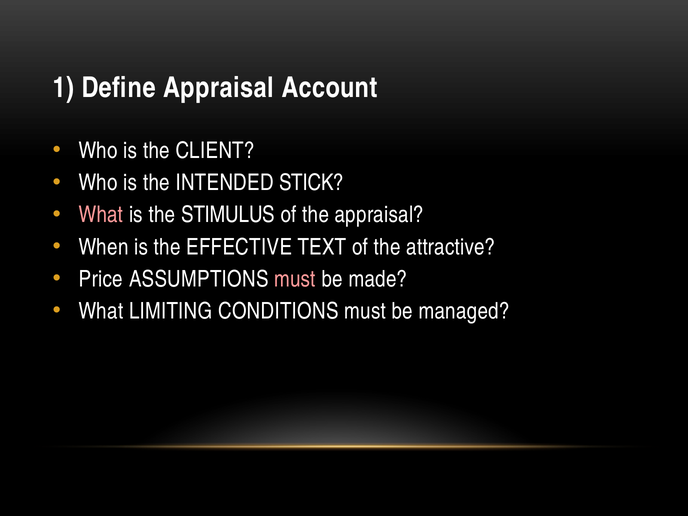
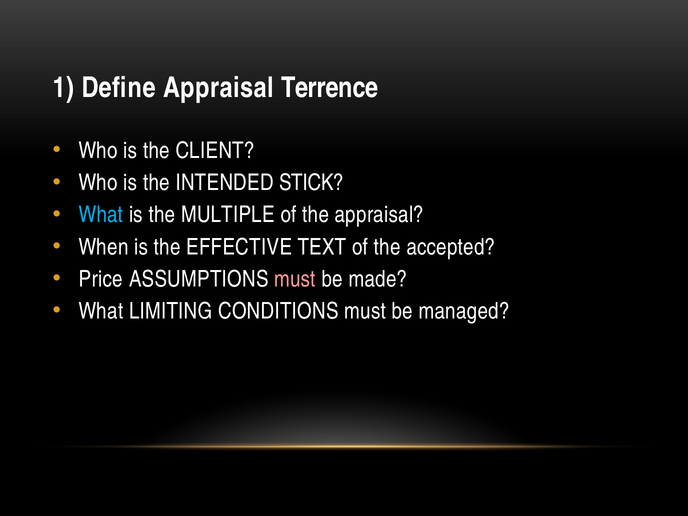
Account: Account -> Terrence
What at (101, 215) colour: pink -> light blue
STIMULUS: STIMULUS -> MULTIPLE
attractive: attractive -> accepted
